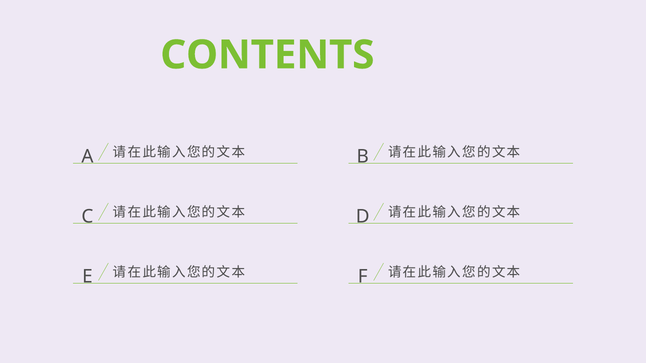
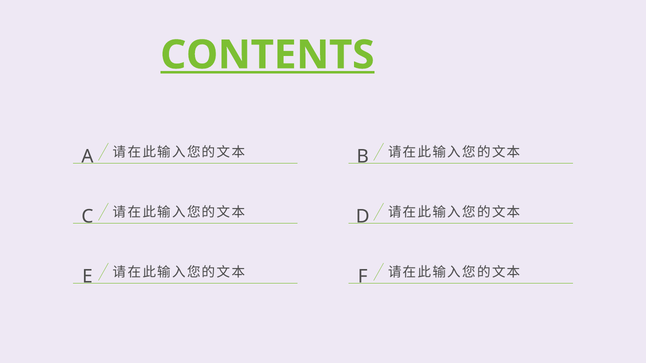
CONTENTS underline: none -> present
